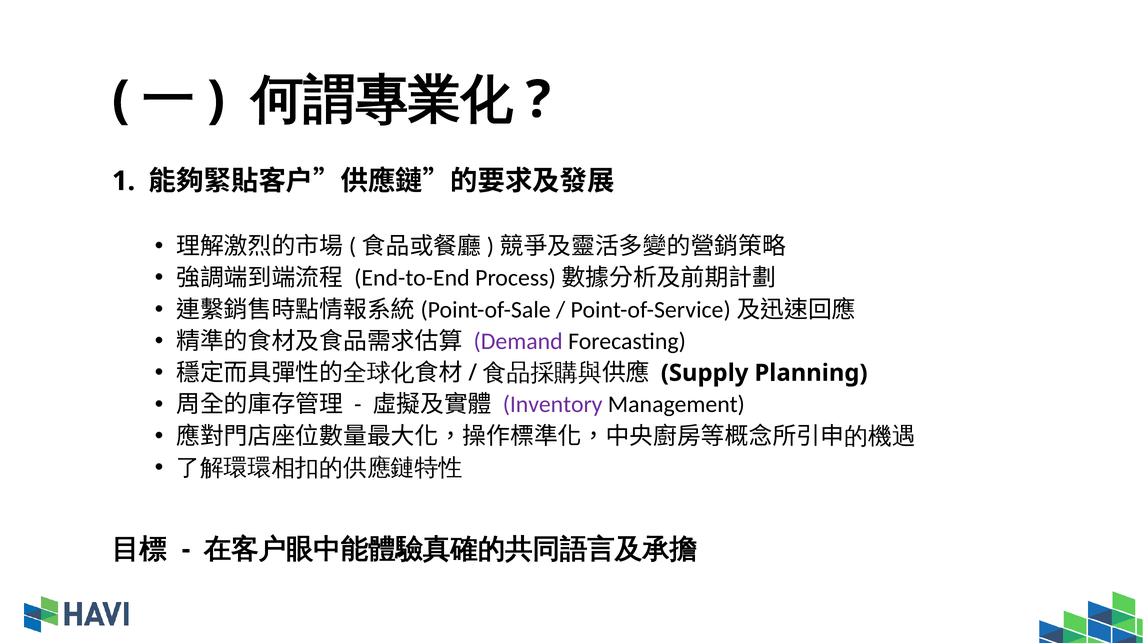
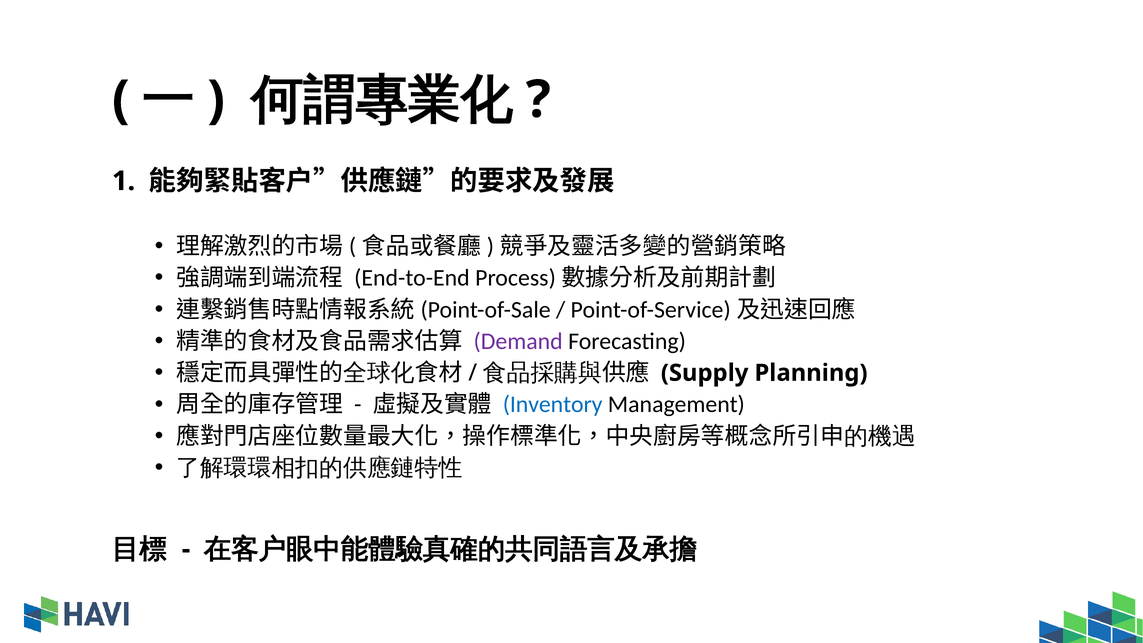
Inventory colour: purple -> blue
